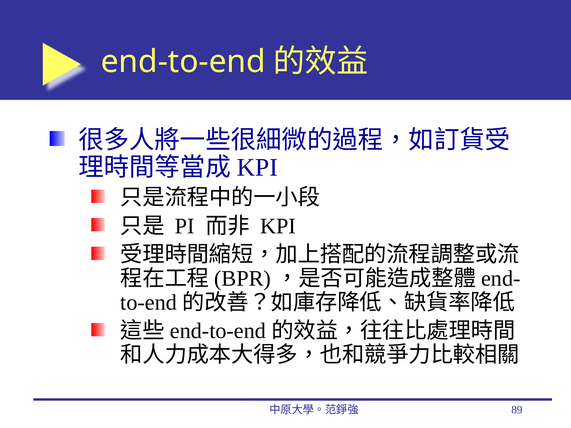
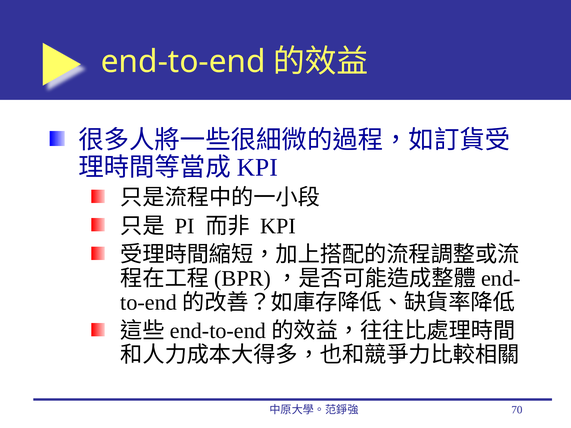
89: 89 -> 70
